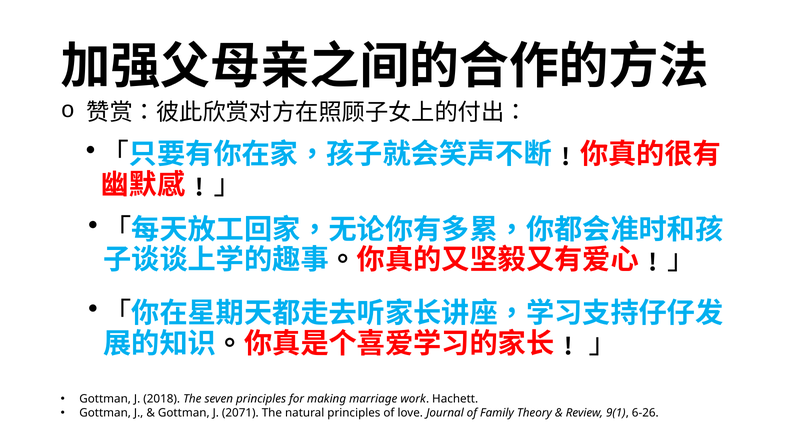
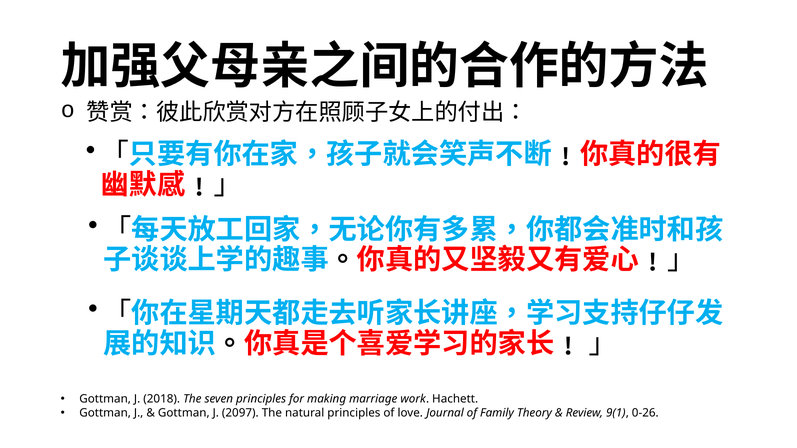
2071: 2071 -> 2097
6-26: 6-26 -> 0-26
